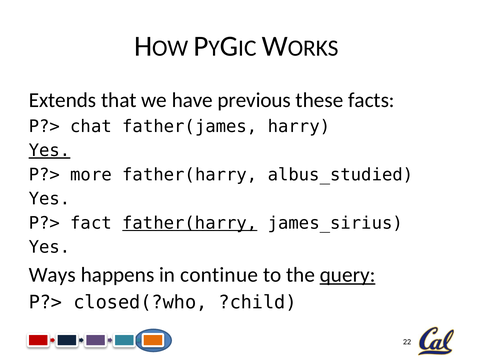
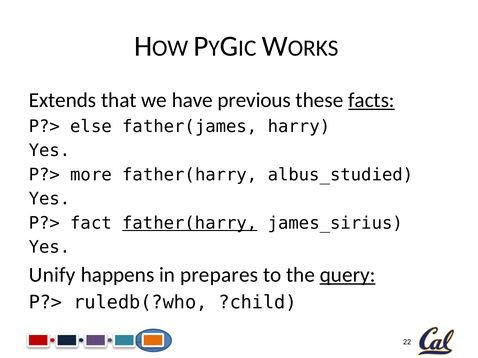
facts underline: none -> present
chat: chat -> else
Yes at (49, 151) underline: present -> none
Ways: Ways -> Unify
continue: continue -> prepares
closed(?who: closed(?who -> ruledb(?who
